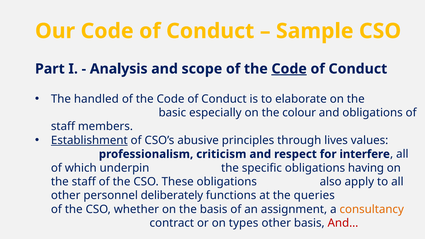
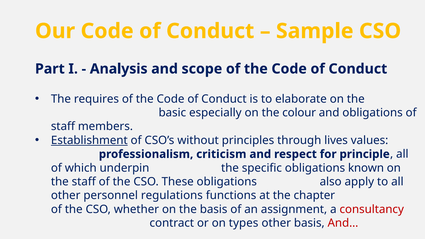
Code at (289, 69) underline: present -> none
handled: handled -> requires
abusive: abusive -> without
interfere: interfere -> principle
having: having -> known
deliberately: deliberately -> regulations
queries: queries -> chapter
consultancy colour: orange -> red
